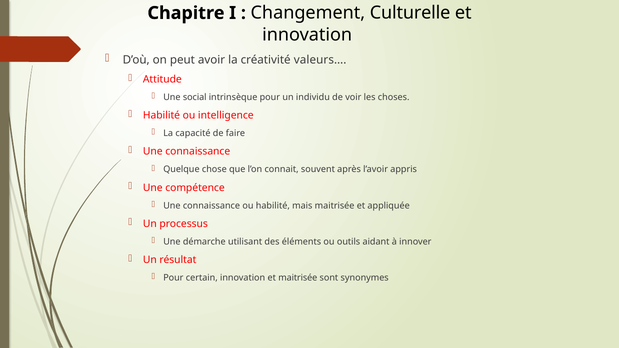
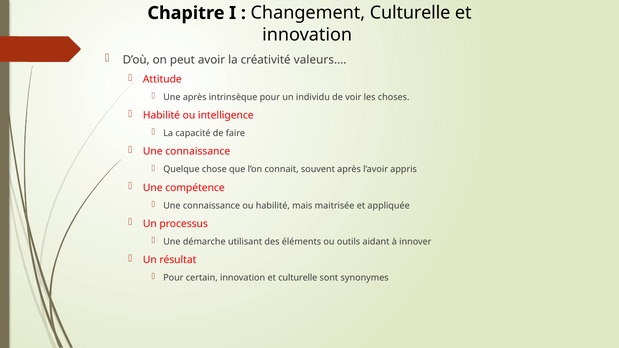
Une social: social -> après
et maitrisée: maitrisée -> culturelle
